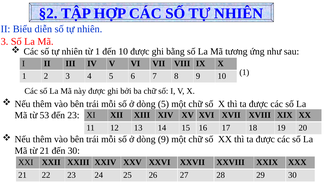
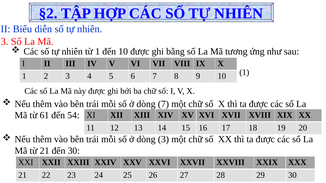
dòng 5: 5 -> 7
53: 53 -> 61
đến 23: 23 -> 54
dòng 9: 9 -> 3
